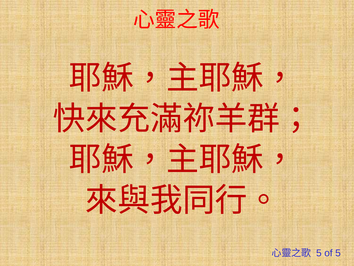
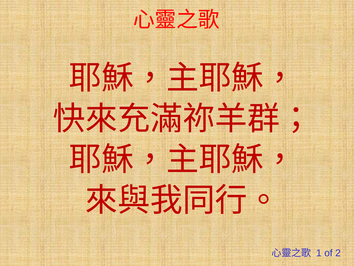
5 at (319, 253): 5 -> 1
of 5: 5 -> 2
